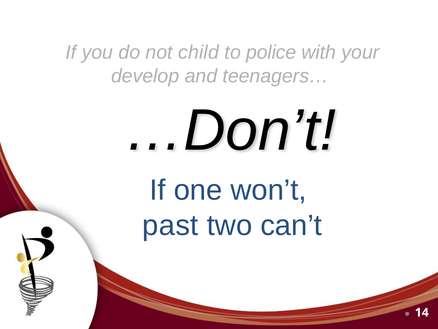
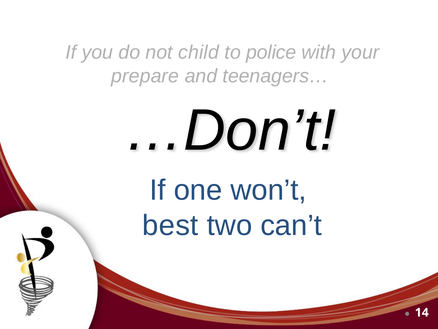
develop: develop -> prepare
past: past -> best
